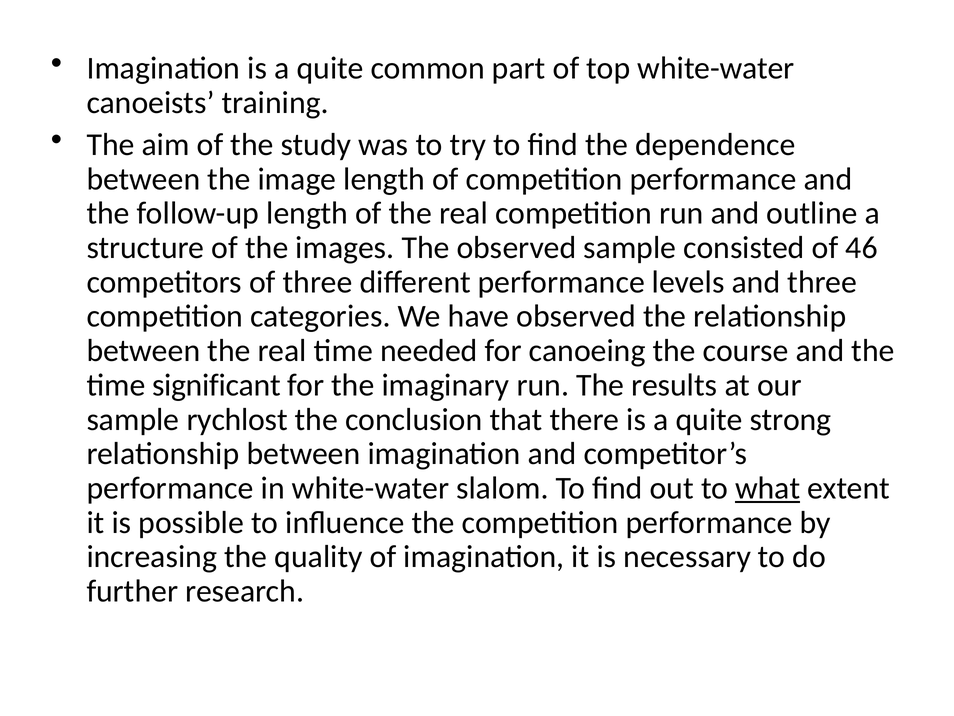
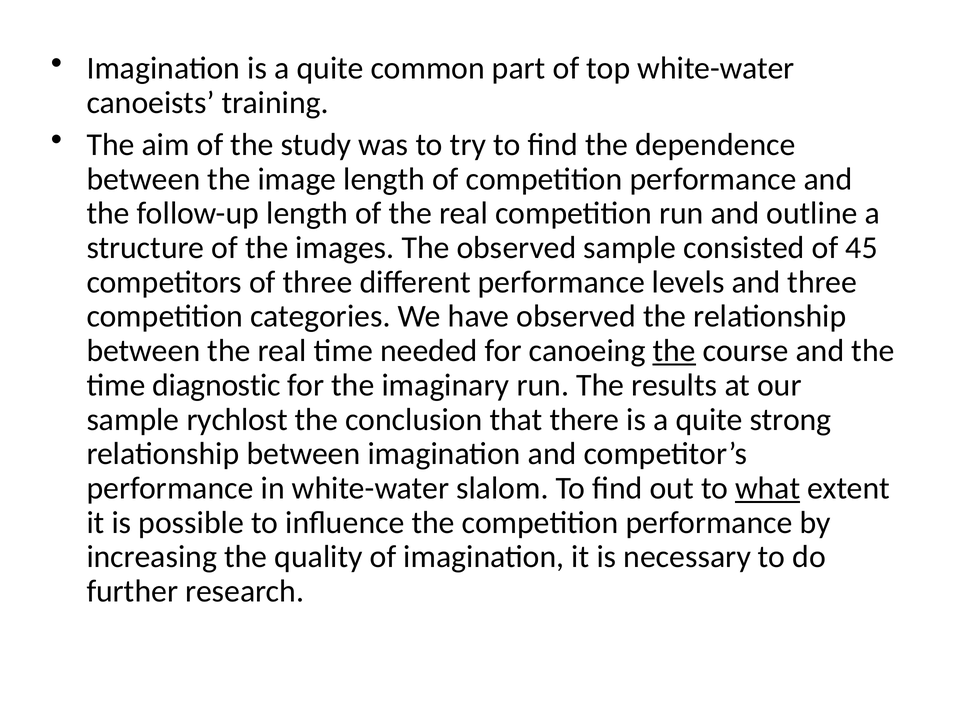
46: 46 -> 45
the at (674, 351) underline: none -> present
significant: significant -> diagnostic
